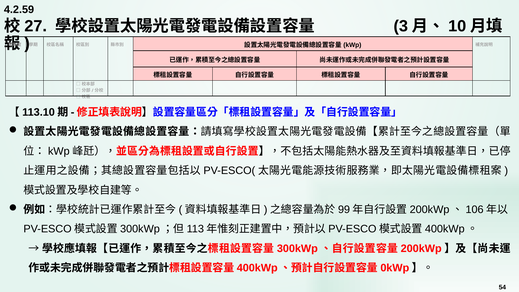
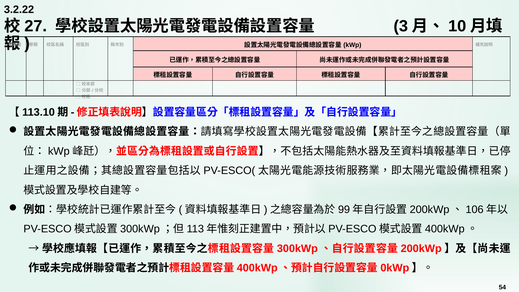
4.2.59: 4.2.59 -> 3.2.22
